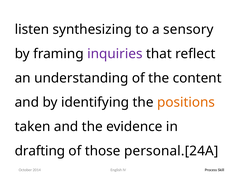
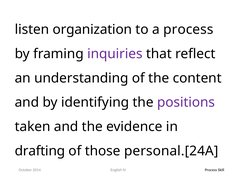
synthesizing: synthesizing -> organization
a sensory: sensory -> process
positions colour: orange -> purple
